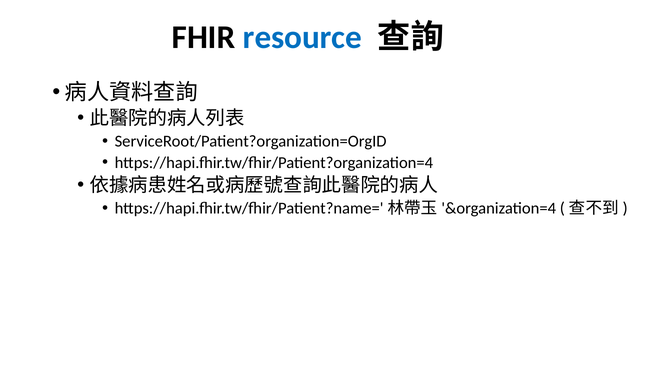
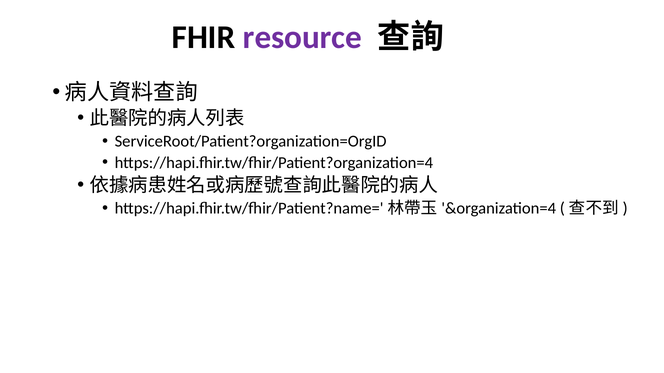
resource colour: blue -> purple
